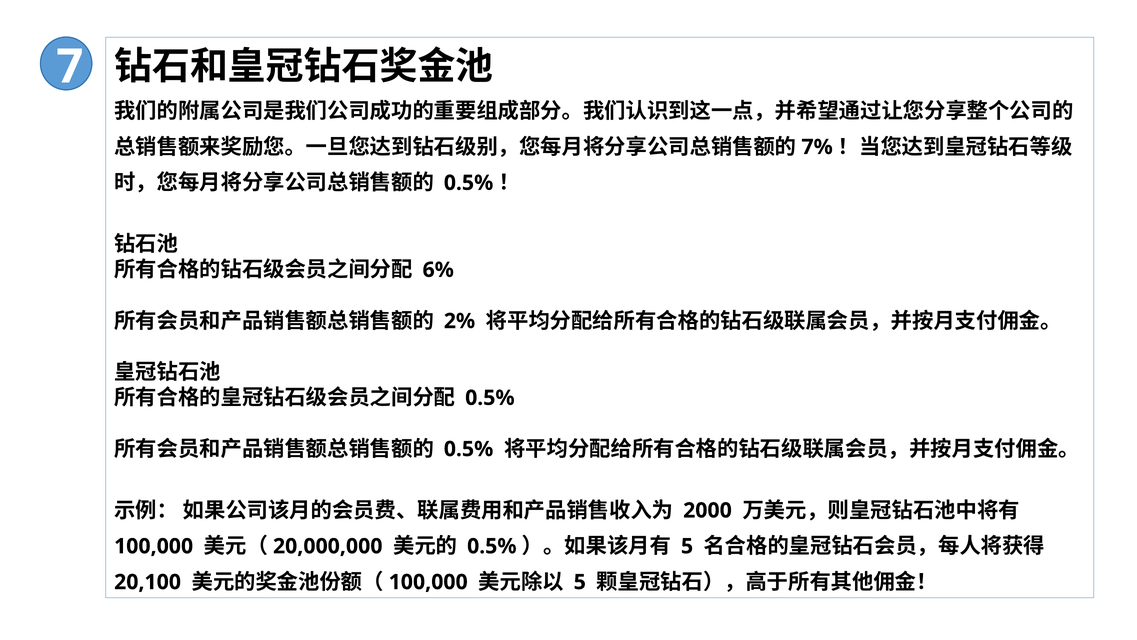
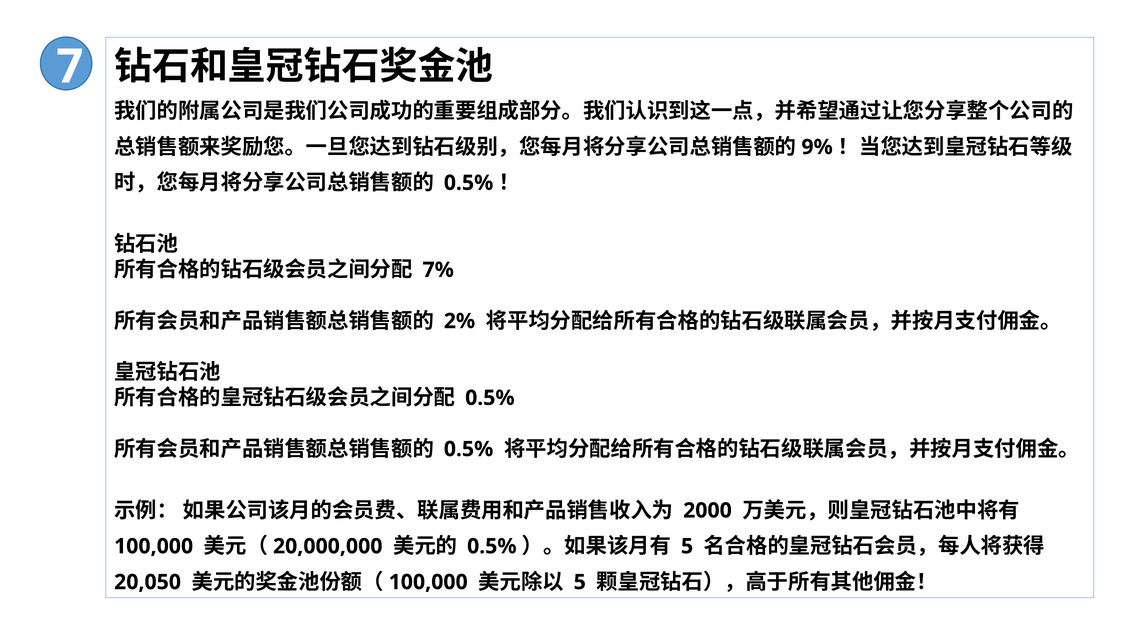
7%: 7% -> 9%
6%: 6% -> 7%
20,100: 20,100 -> 20,050
